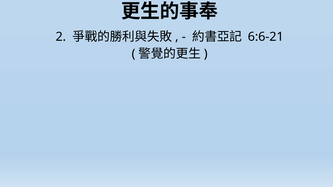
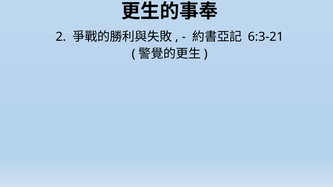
6:6-21: 6:6-21 -> 6:3-21
